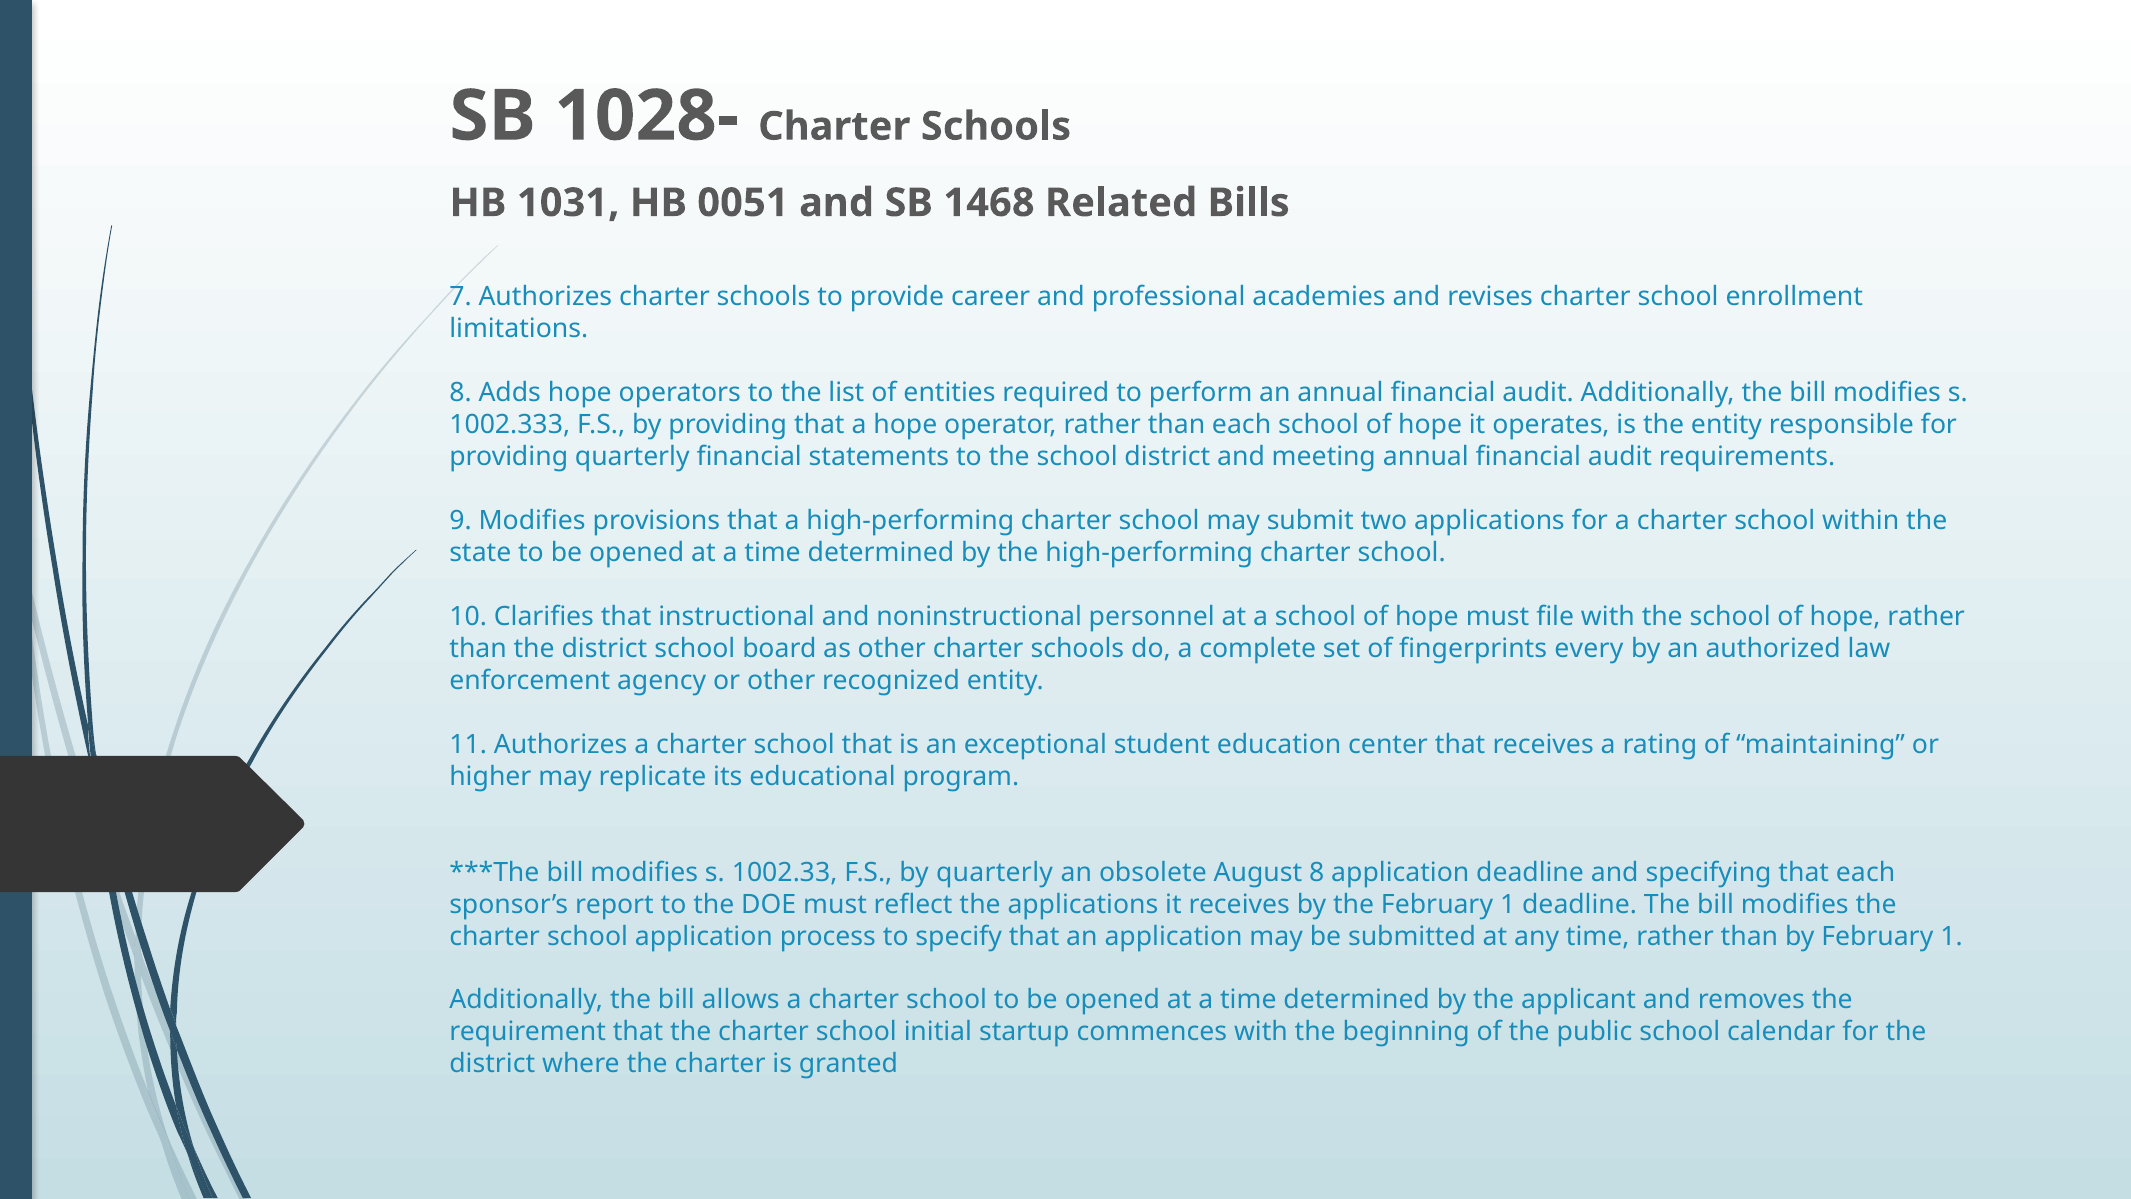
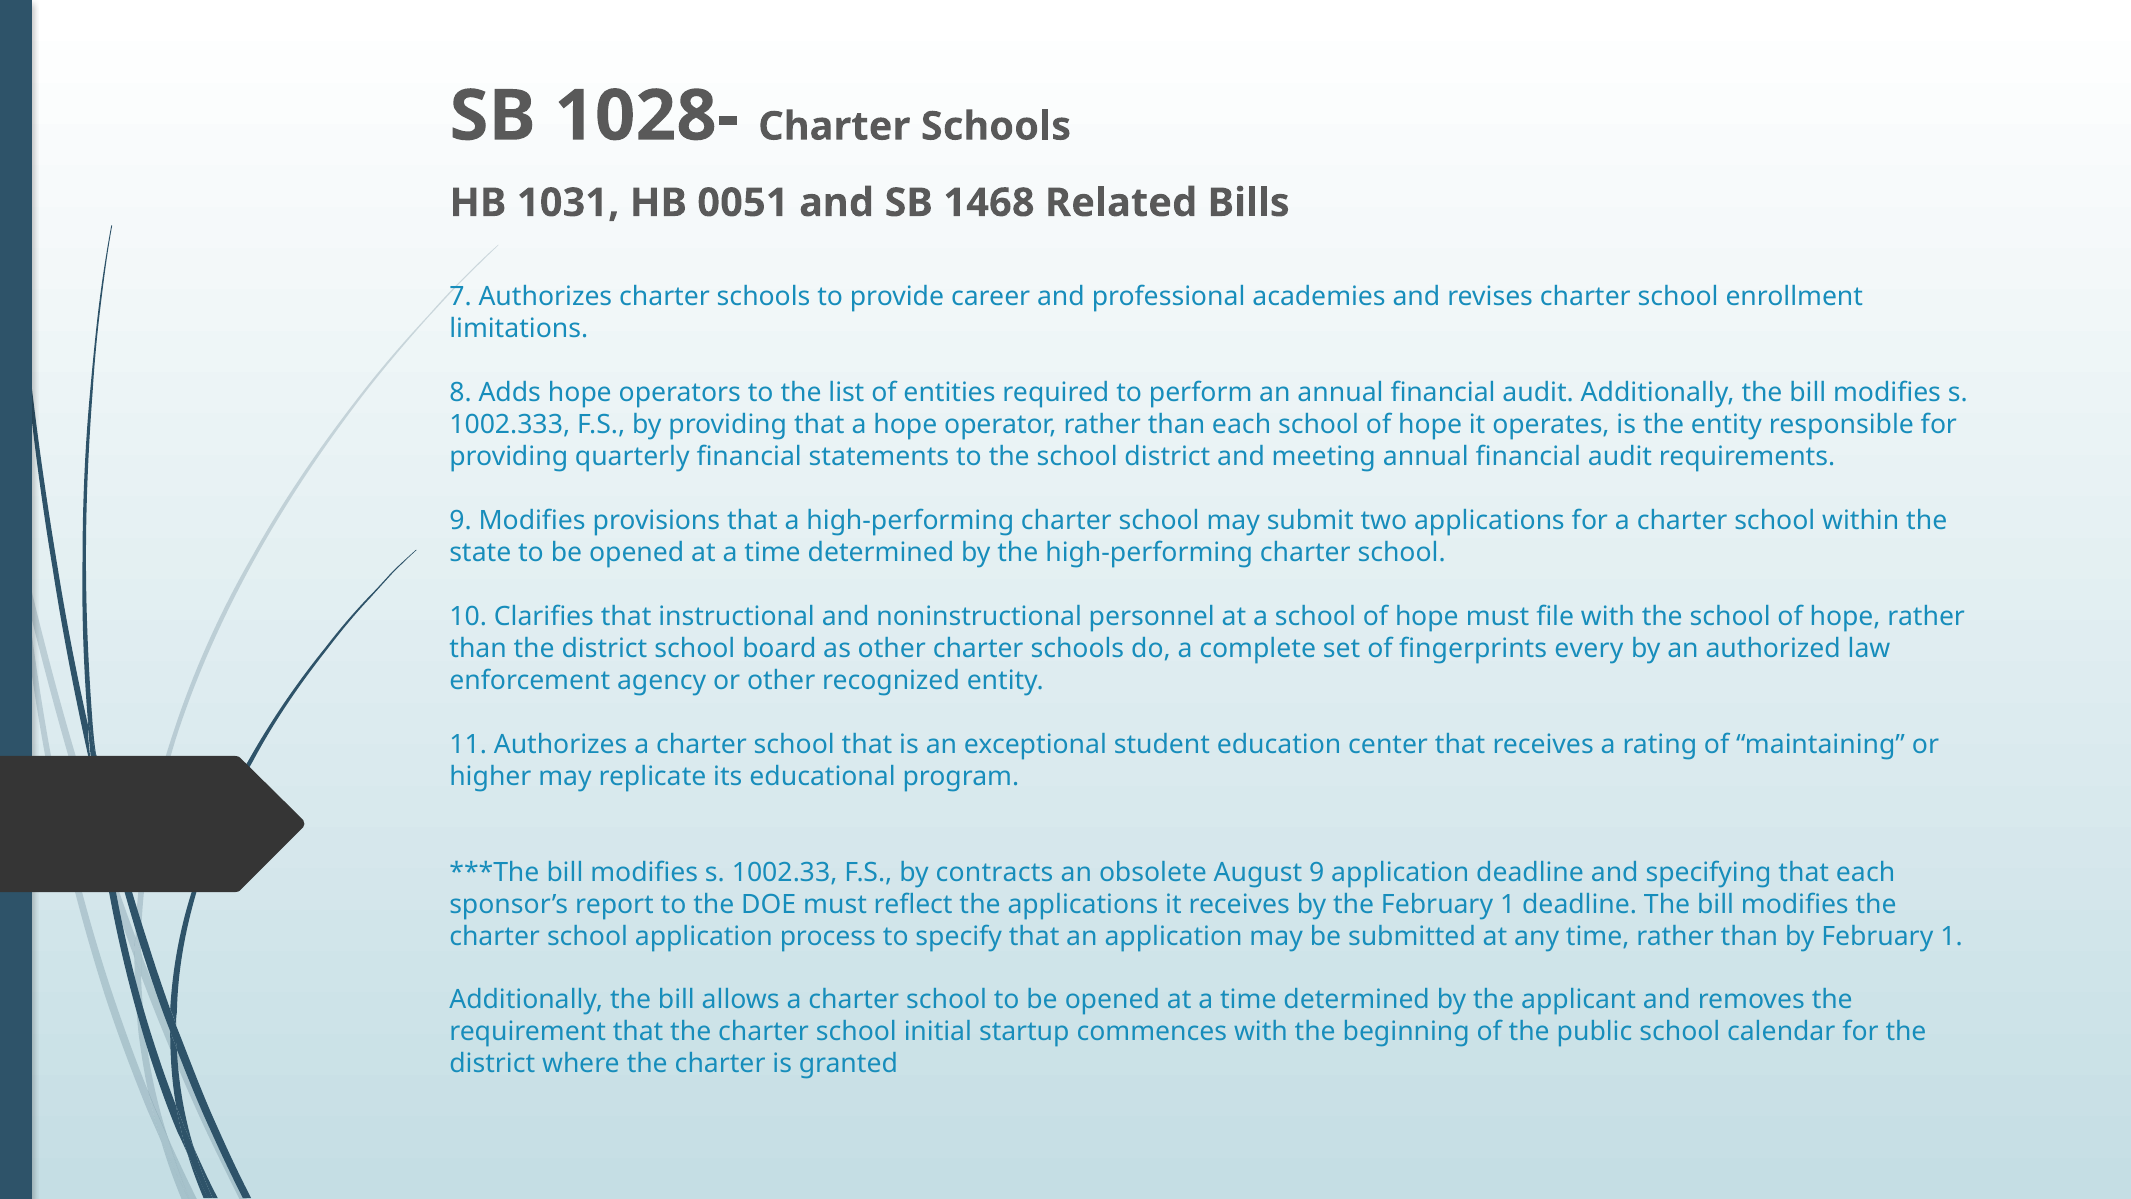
by quarterly: quarterly -> contracts
August 8: 8 -> 9
